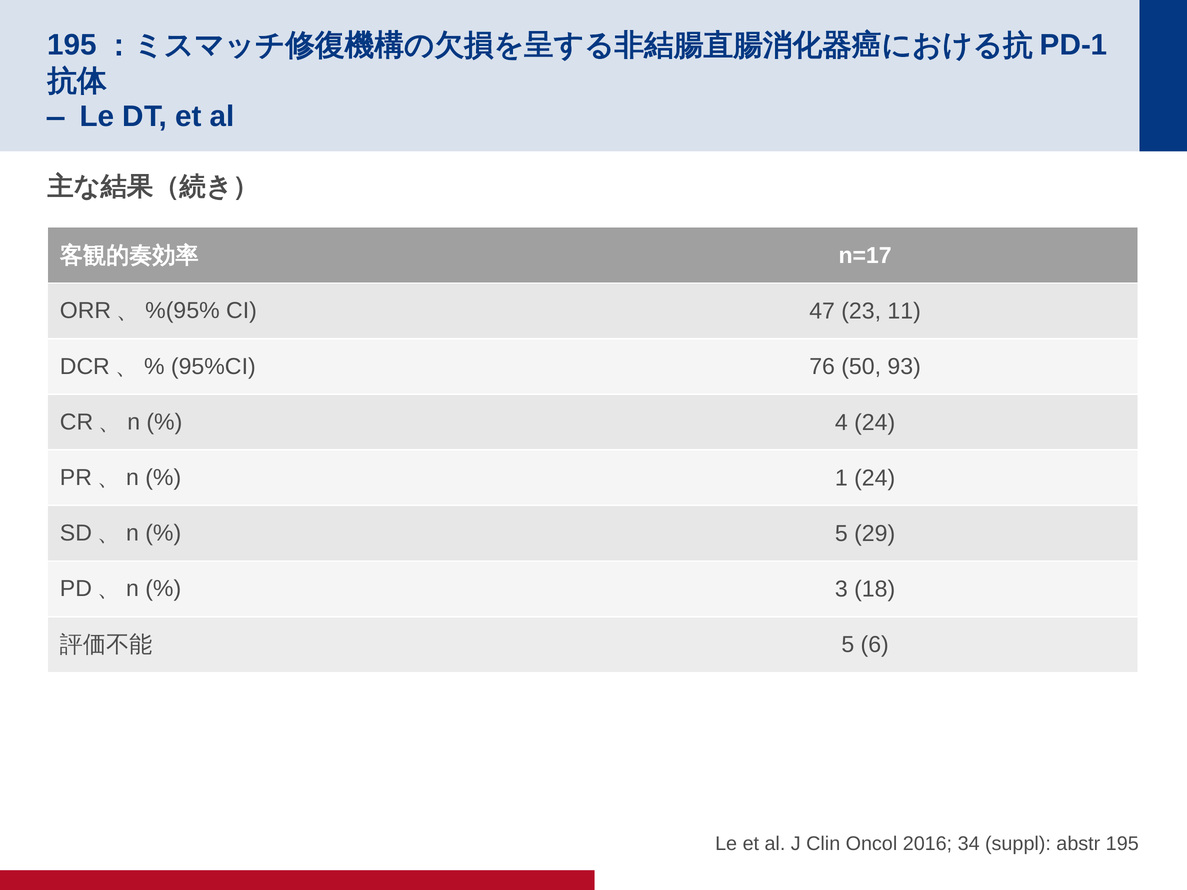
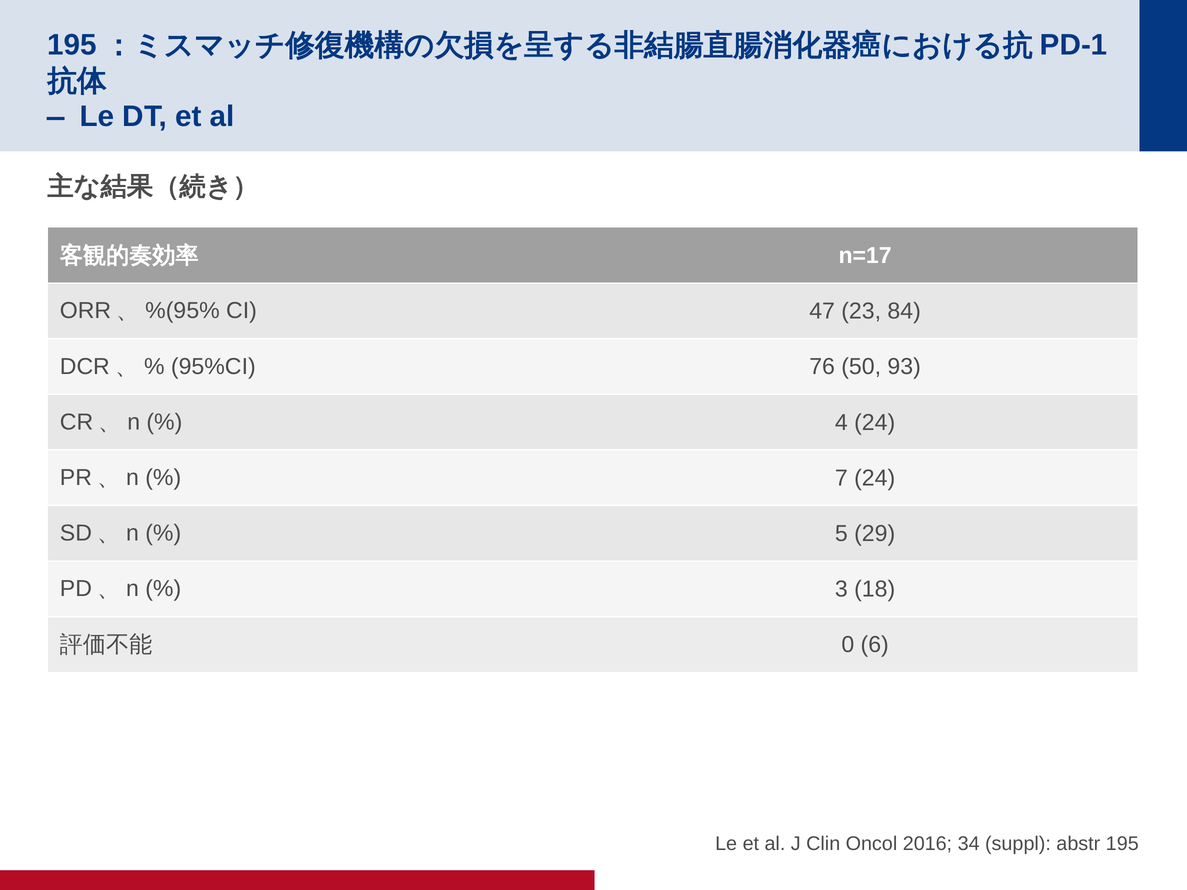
11: 11 -> 84
1: 1 -> 7
5 at (848, 645): 5 -> 0
